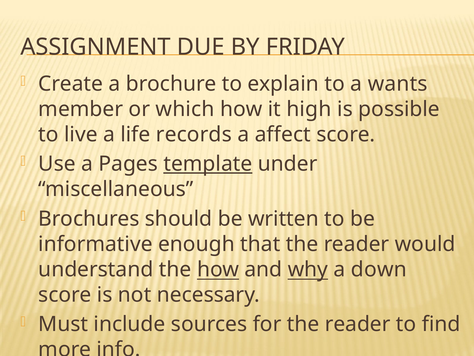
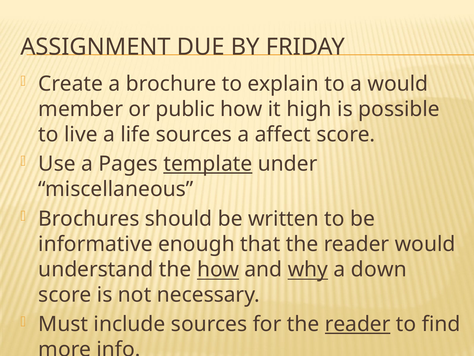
a wants: wants -> would
which: which -> public
life records: records -> sources
reader at (358, 324) underline: none -> present
